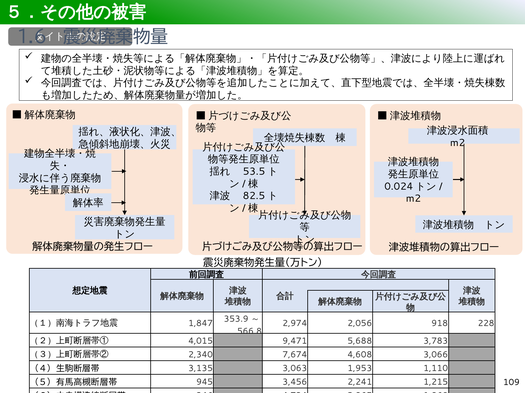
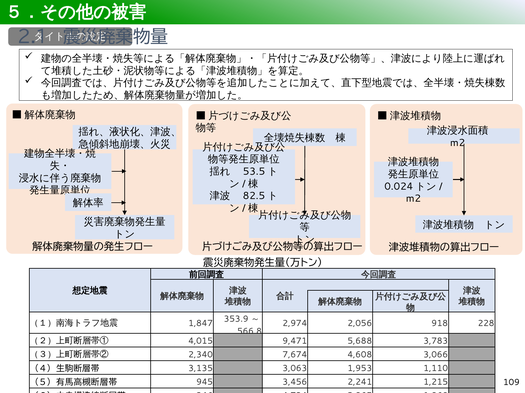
1.6: 1.6 -> 2.1
